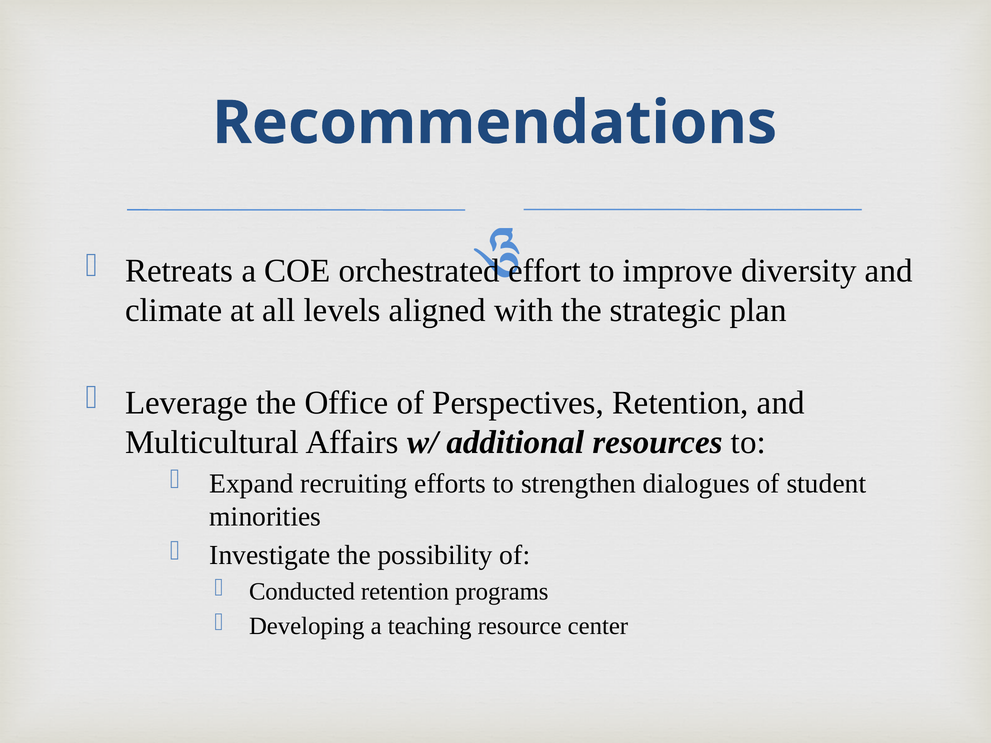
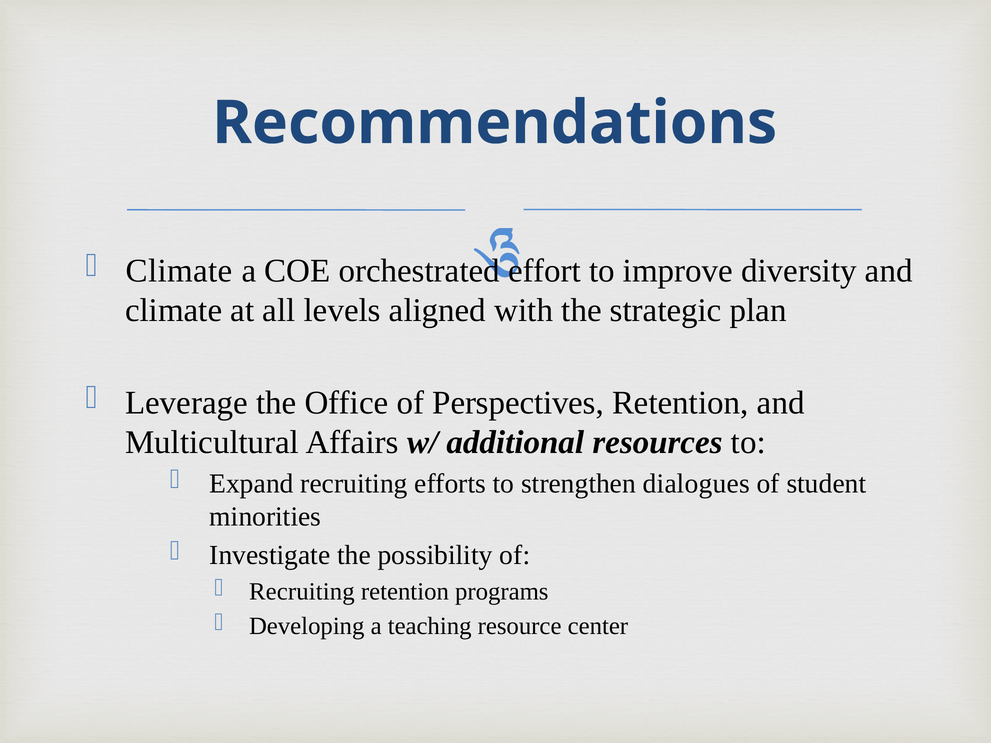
Retreats at (179, 271): Retreats -> Climate
Conducted at (302, 592): Conducted -> Recruiting
